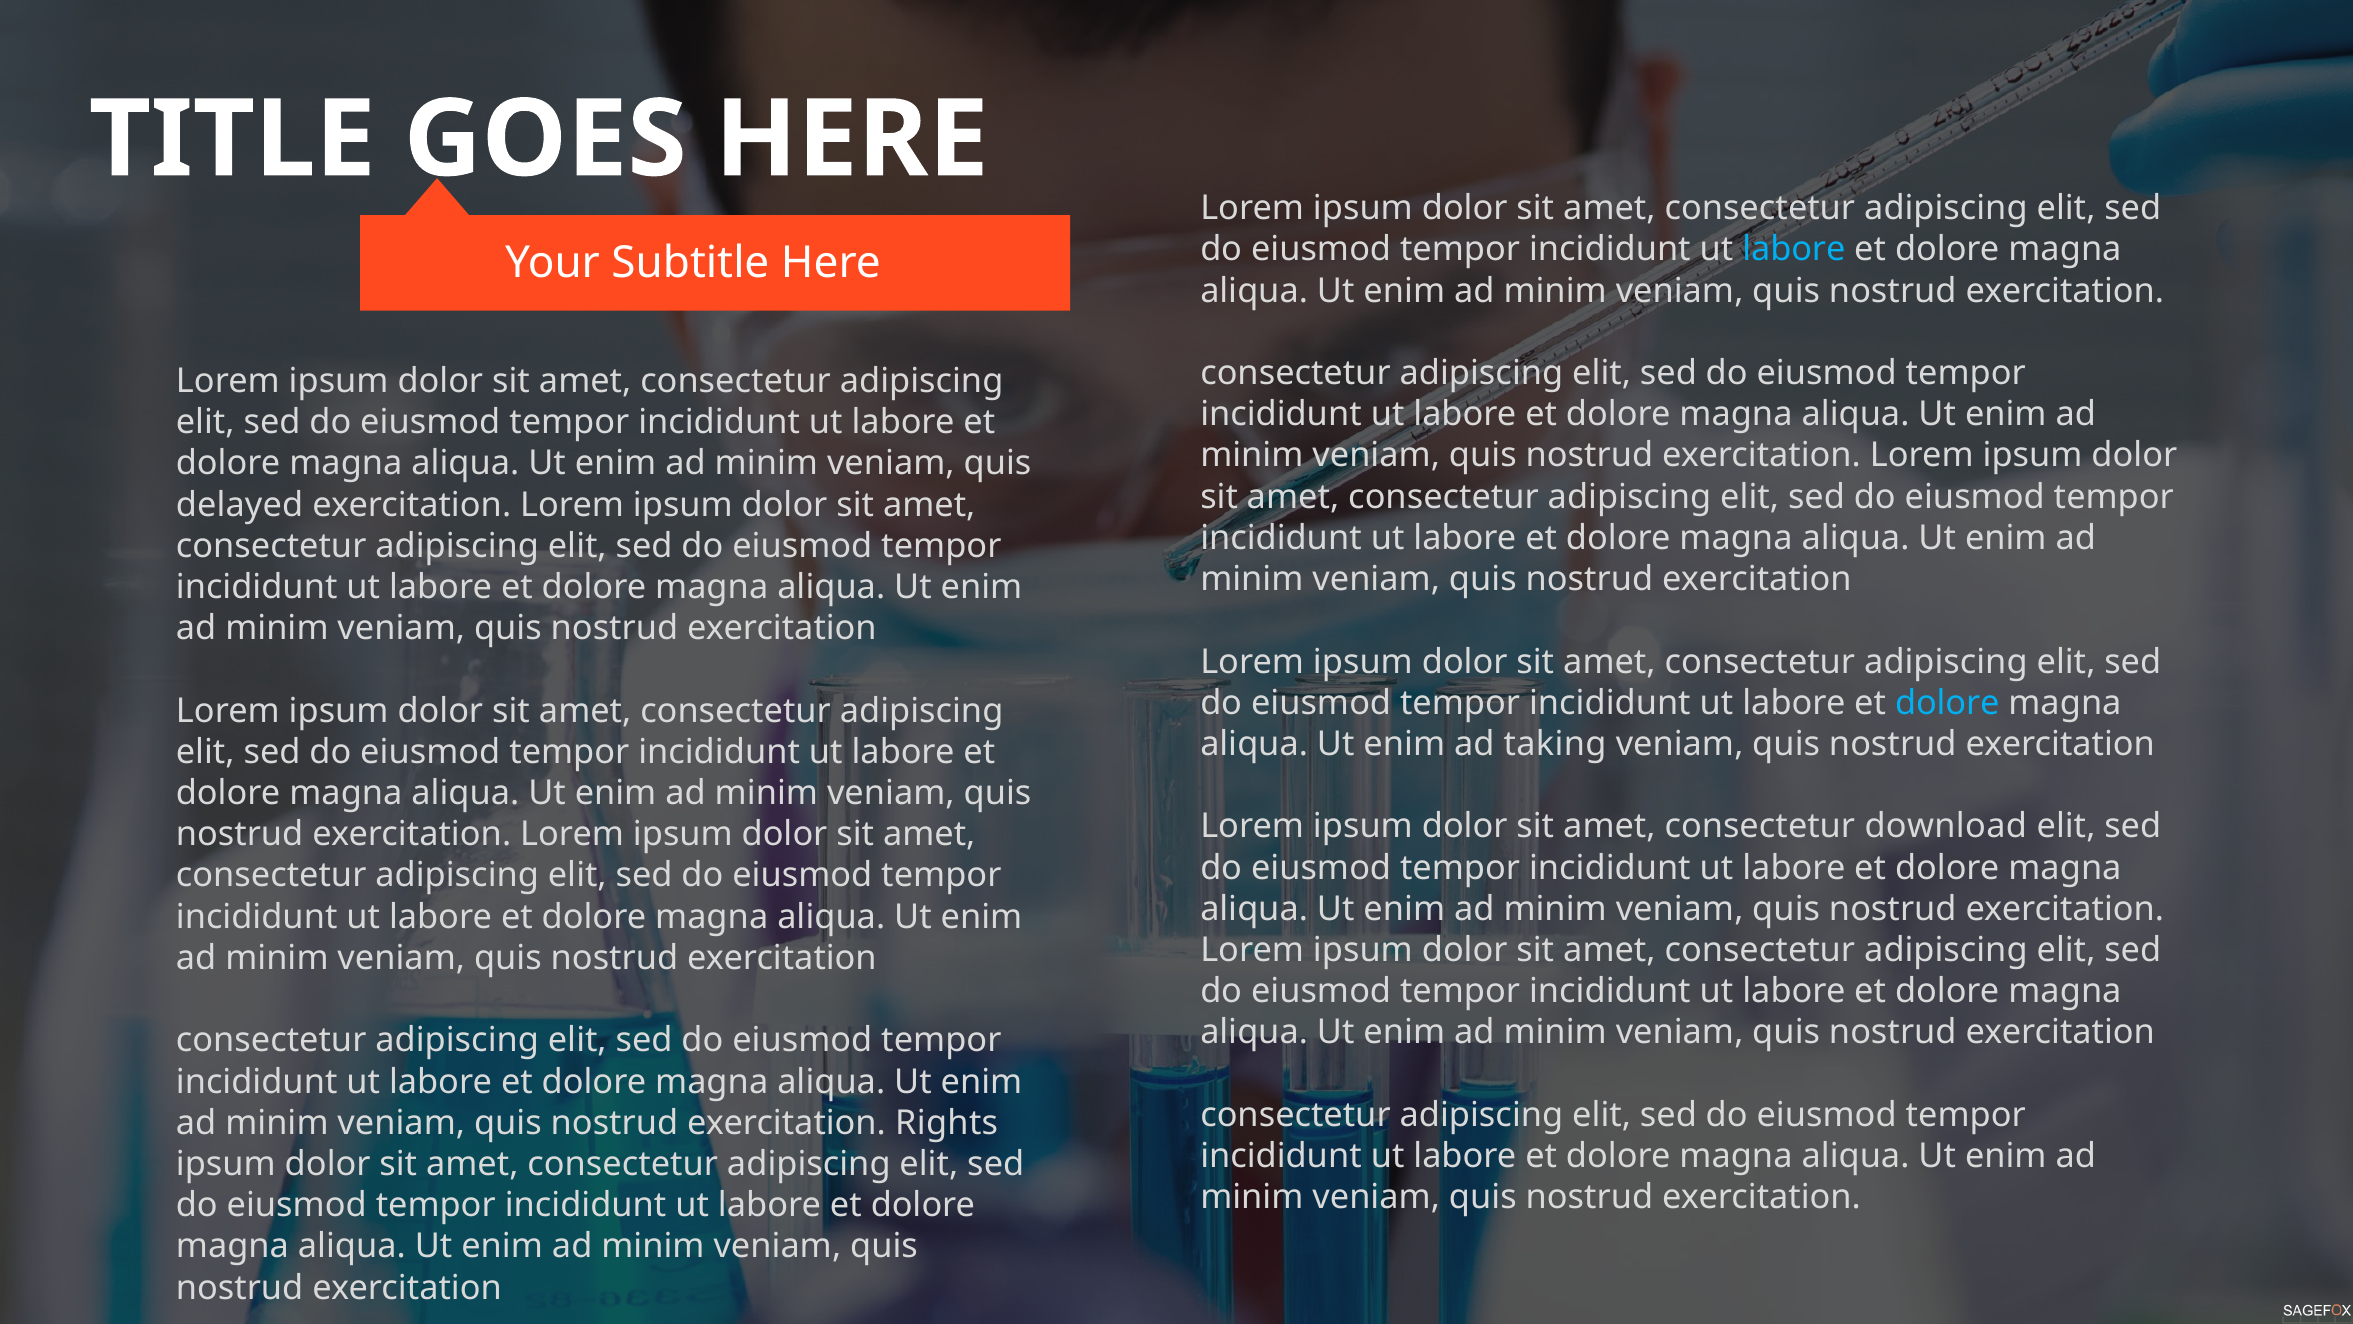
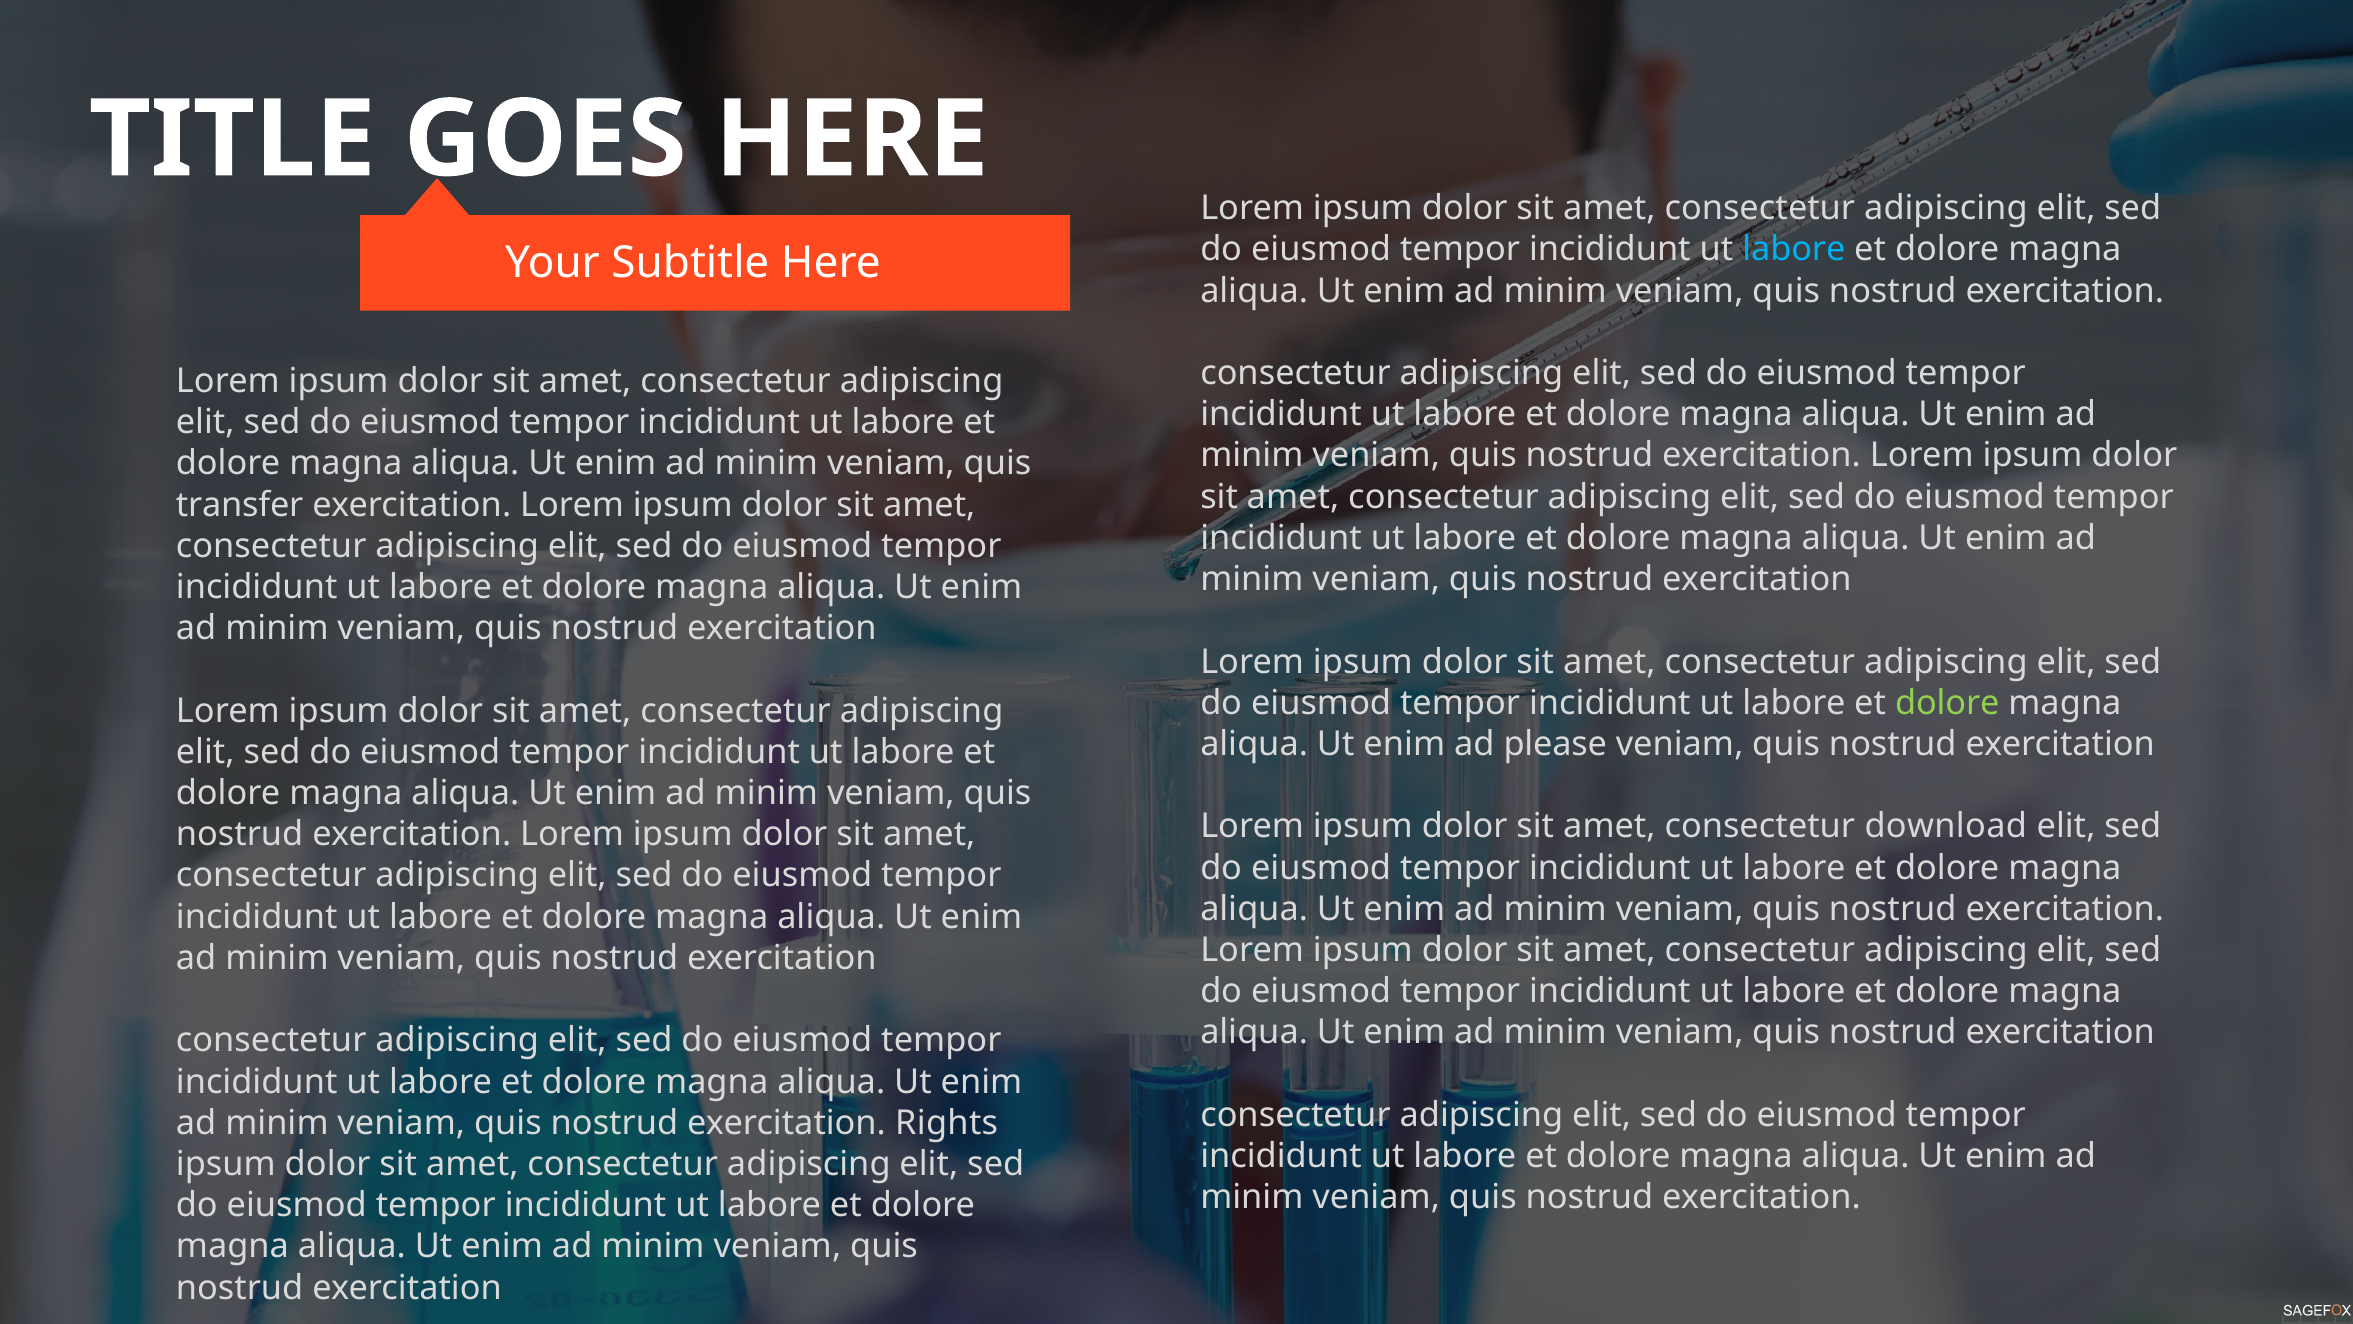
delayed: delayed -> transfer
dolore at (1947, 703) colour: light blue -> light green
taking: taking -> please
